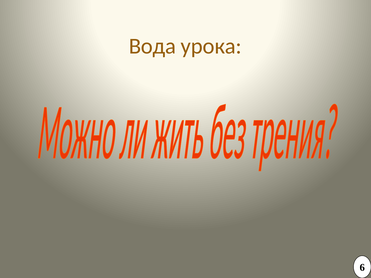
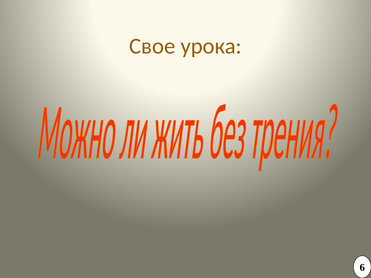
Вода: Вода -> Свое
